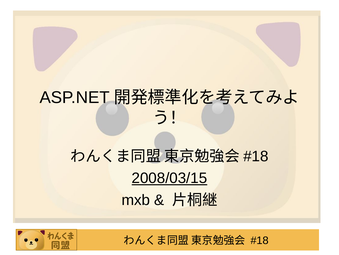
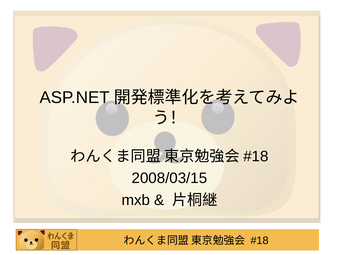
2008/03/15 underline: present -> none
